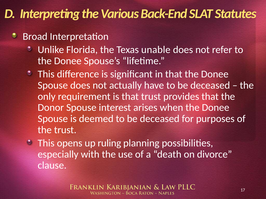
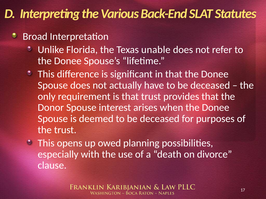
ruling: ruling -> owed
